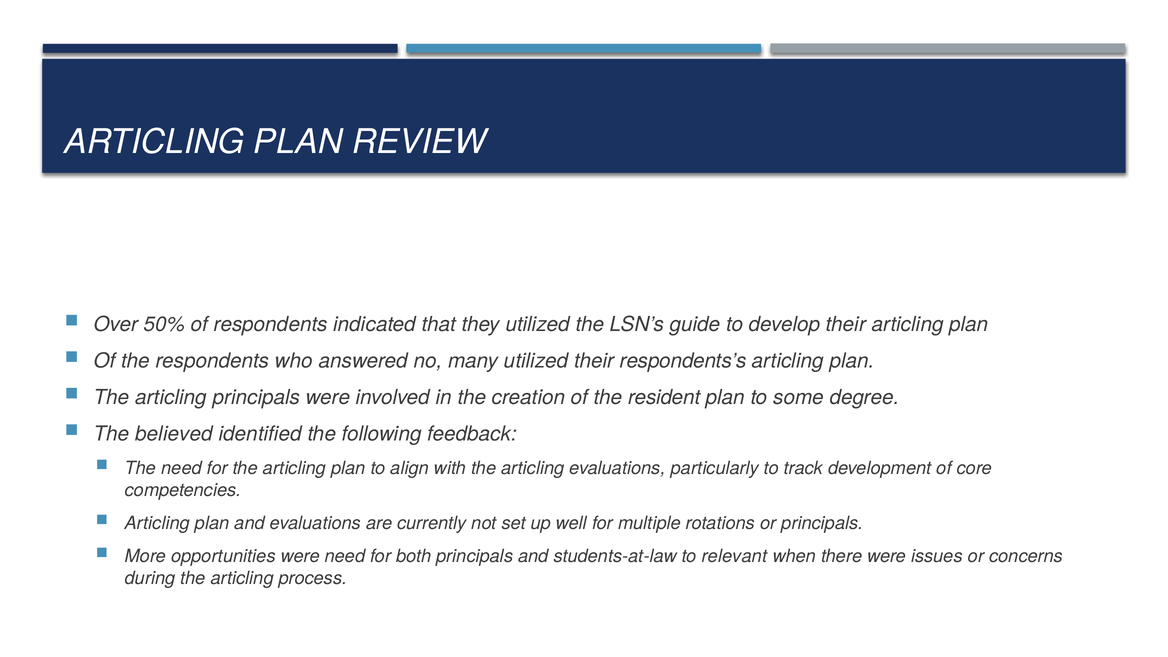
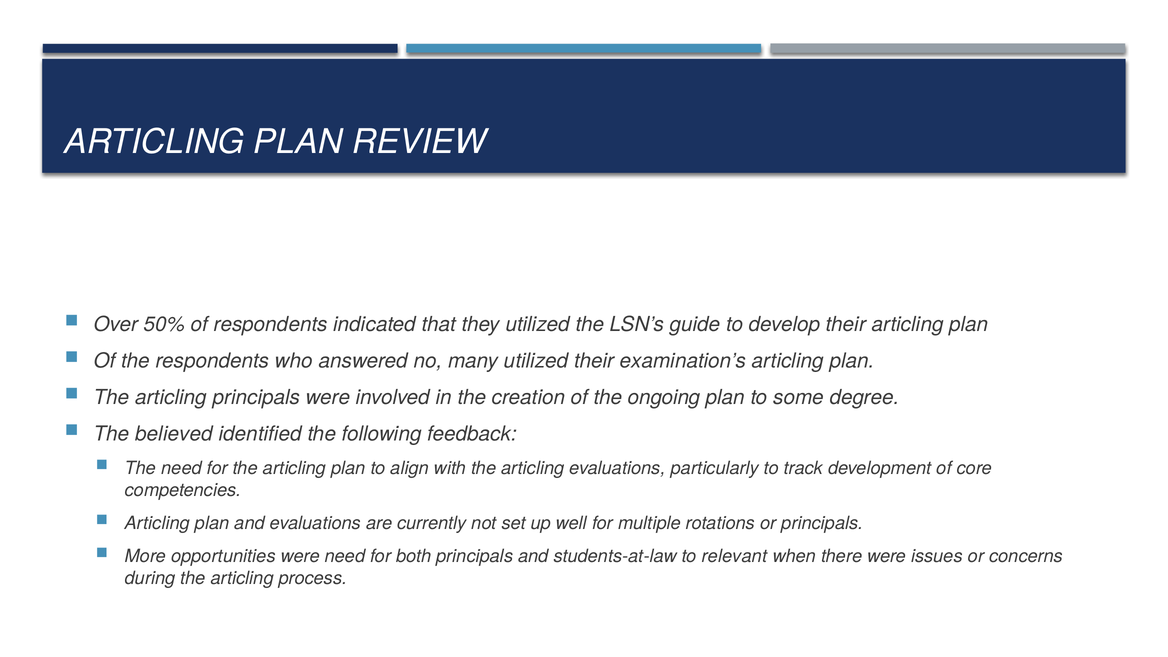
respondents’s: respondents’s -> examination’s
resident: resident -> ongoing
